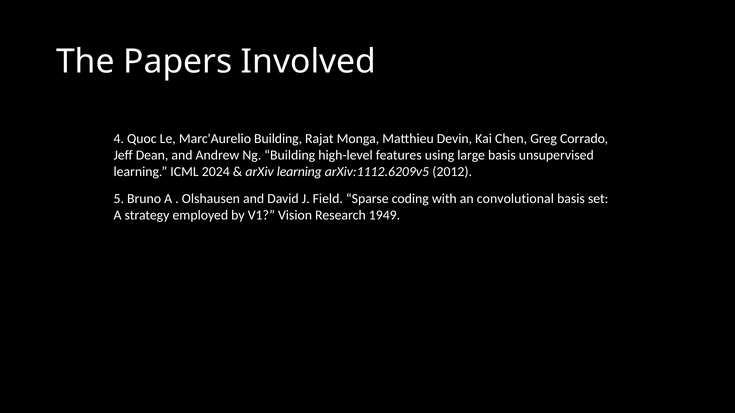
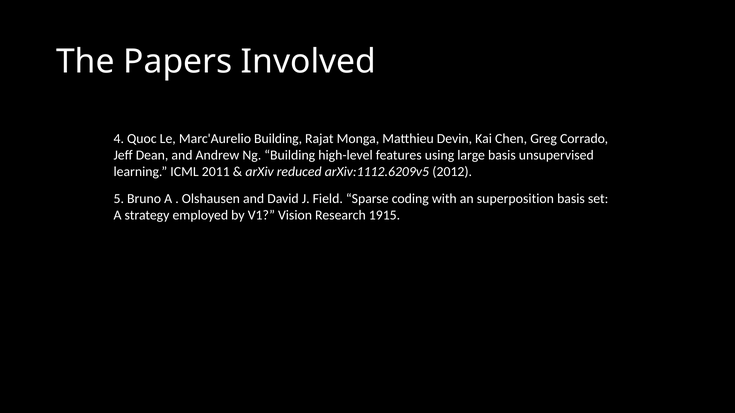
2024: 2024 -> 2011
arXiv learning: learning -> reduced
convolutional: convolutional -> superposition
1949: 1949 -> 1915
